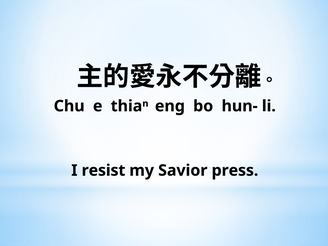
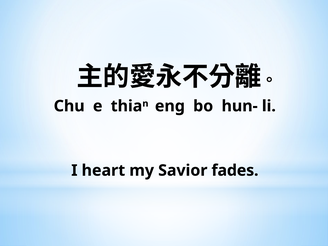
resist: resist -> heart
press: press -> fades
